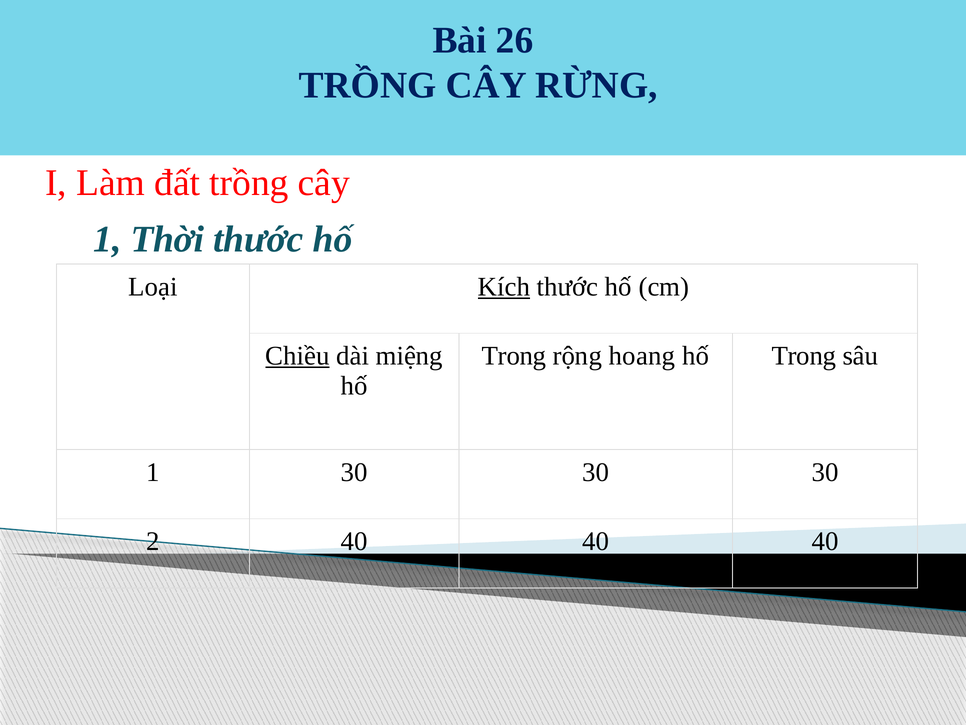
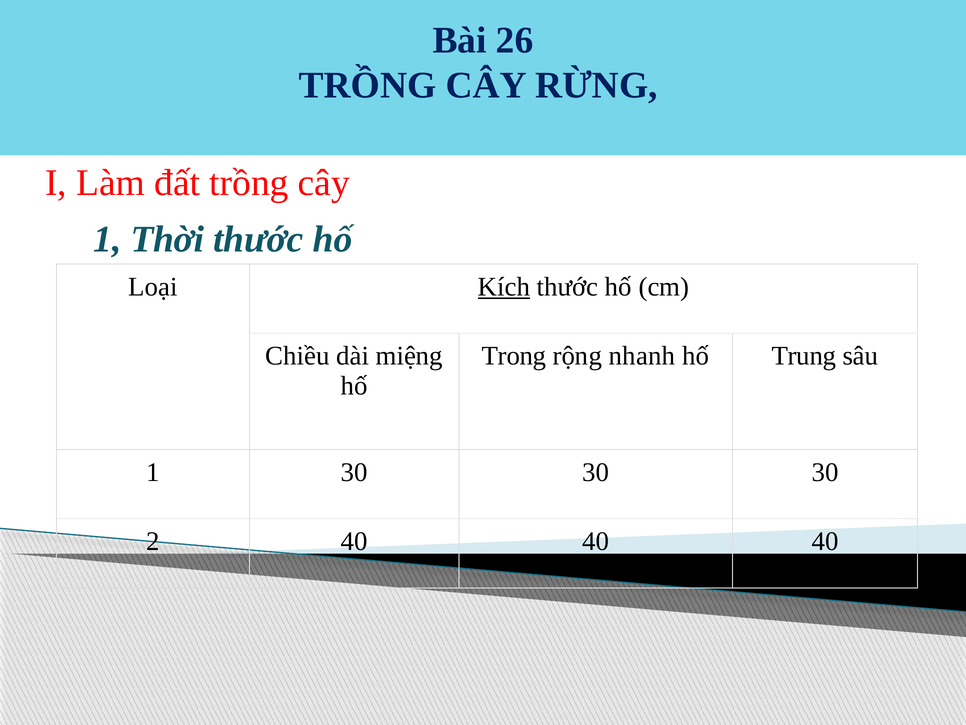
Chiều underline: present -> none
hoang: hoang -> nhanh
Trong at (804, 356): Trong -> Trung
